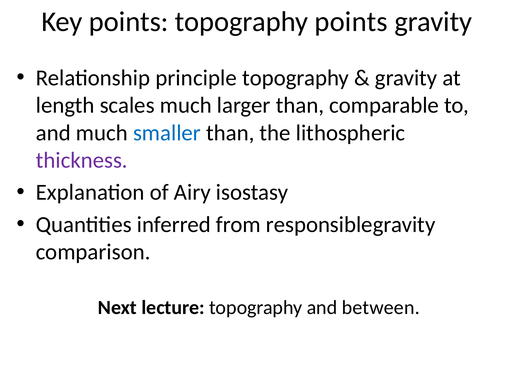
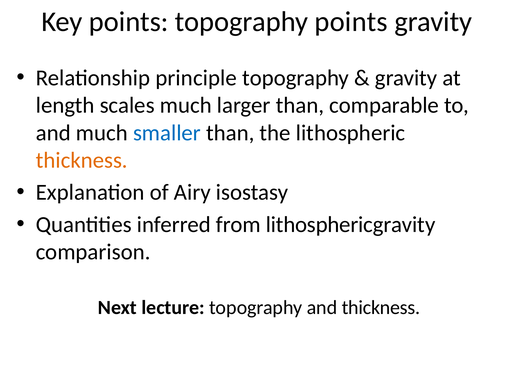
thickness at (82, 160) colour: purple -> orange
from responsible: responsible -> lithospheric
and between: between -> thickness
